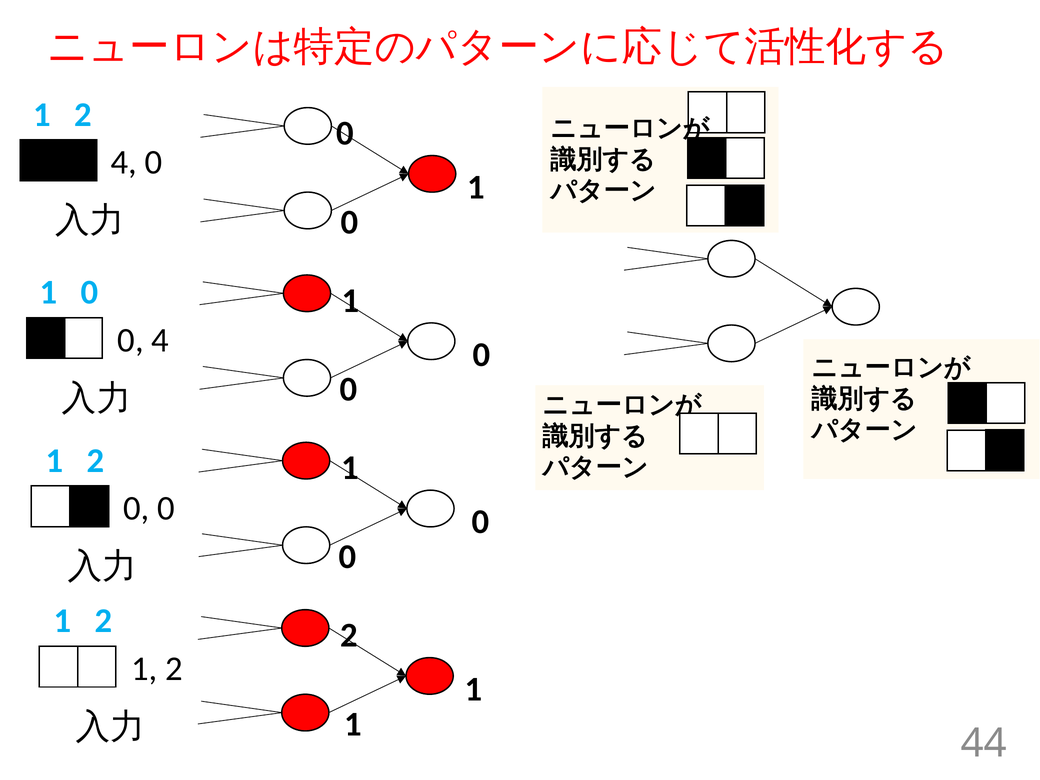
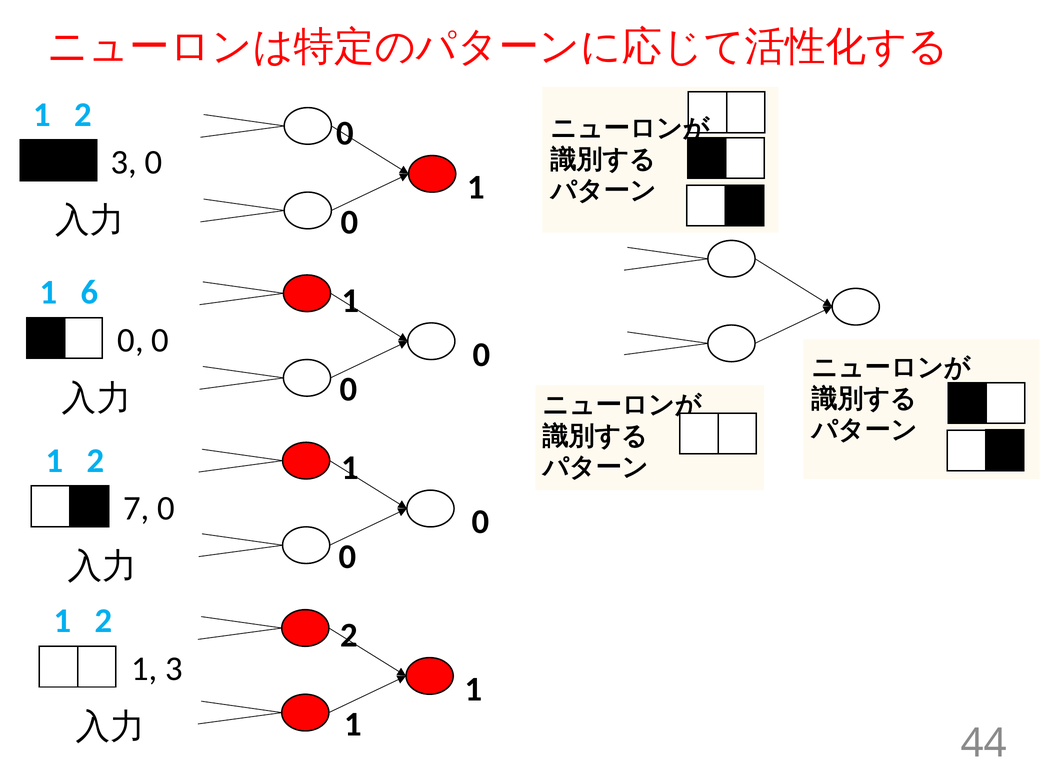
4 at (124, 162): 4 -> 3
0 at (90, 292): 0 -> 6
4 at (160, 340): 4 -> 0
0 at (136, 508): 0 -> 7
2 at (174, 669): 2 -> 3
